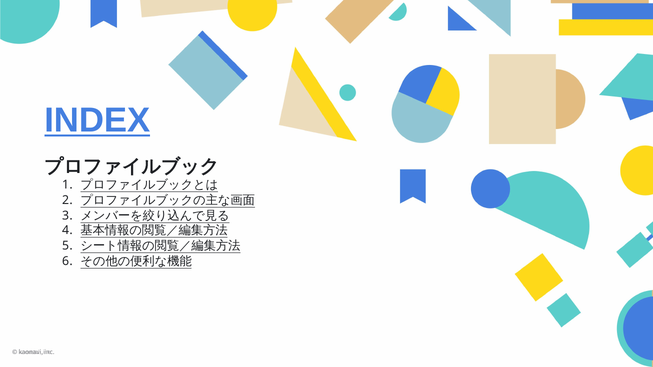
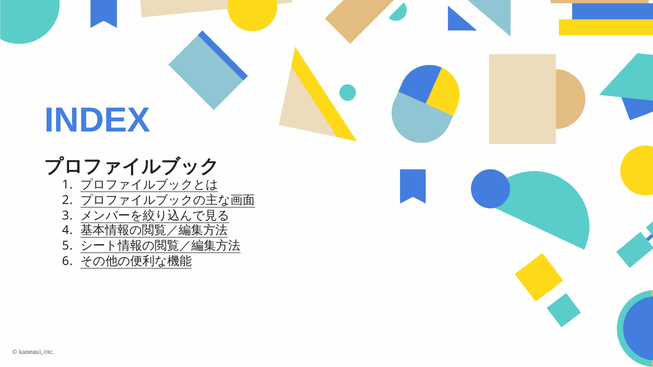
INDEX underline: present -> none
